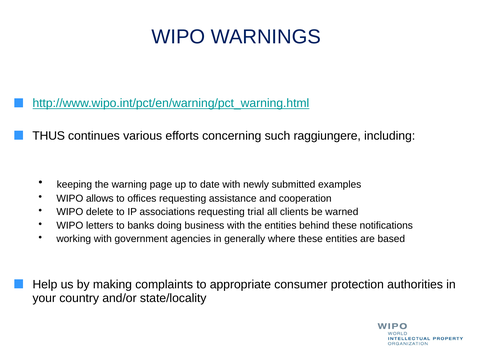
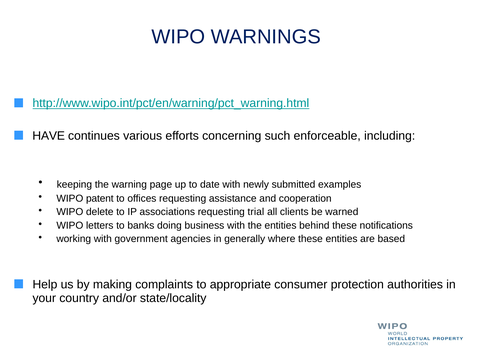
THUS: THUS -> HAVE
raggiungere: raggiungere -> enforceable
allows: allows -> patent
